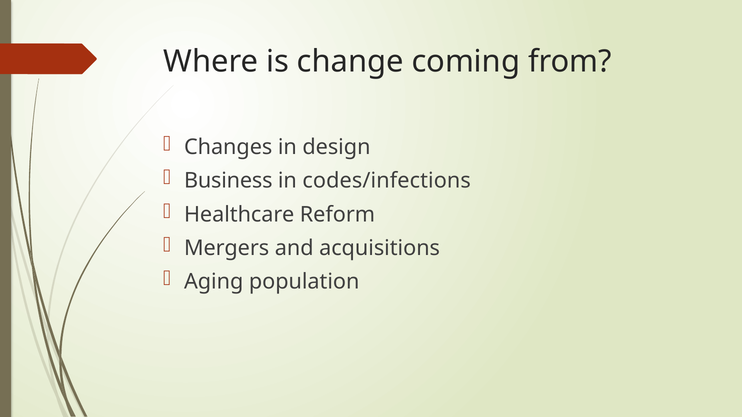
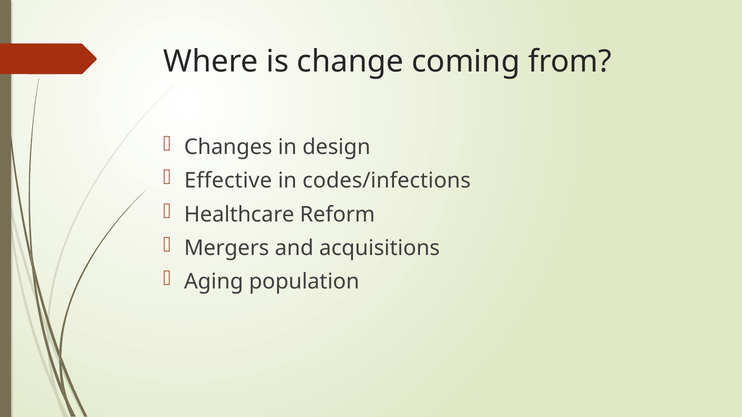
Business: Business -> Effective
